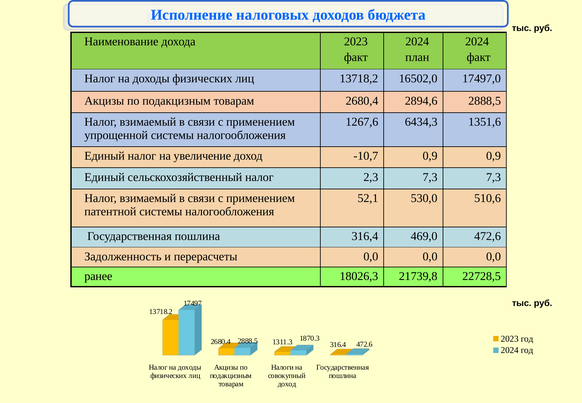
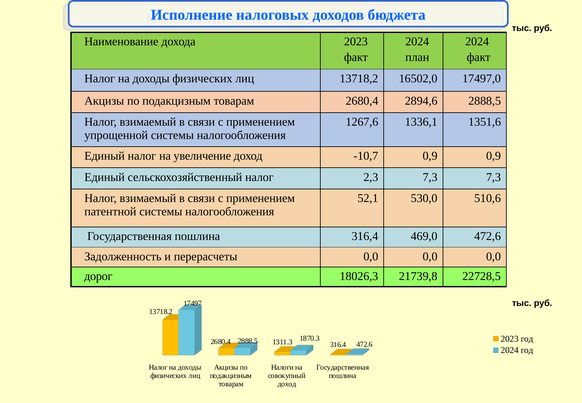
6434,3: 6434,3 -> 1336,1
ранее: ранее -> дорог
